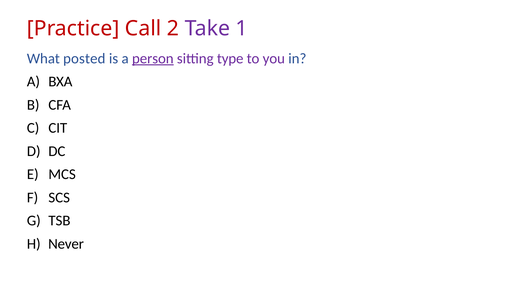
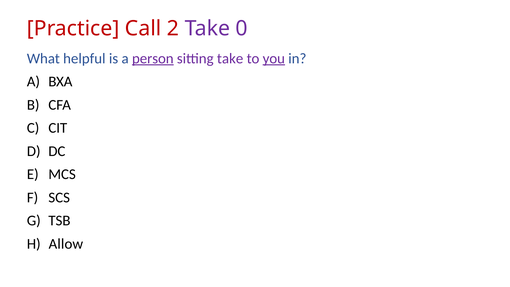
1: 1 -> 0
posted: posted -> helpful
sitting type: type -> take
you underline: none -> present
Never: Never -> Allow
